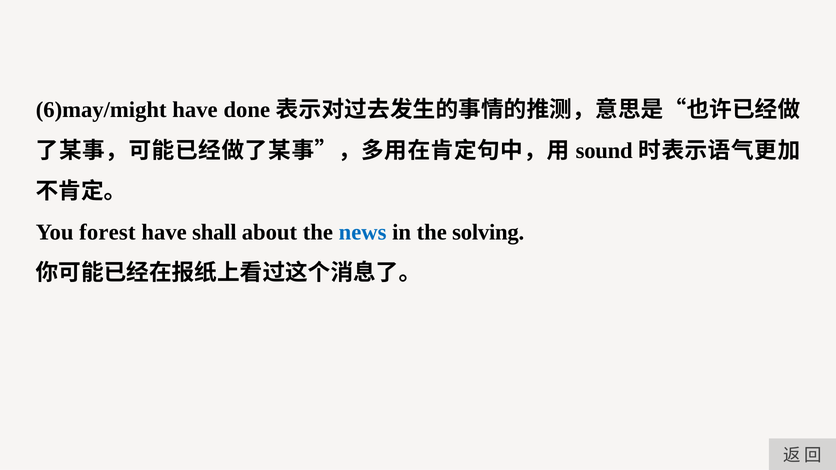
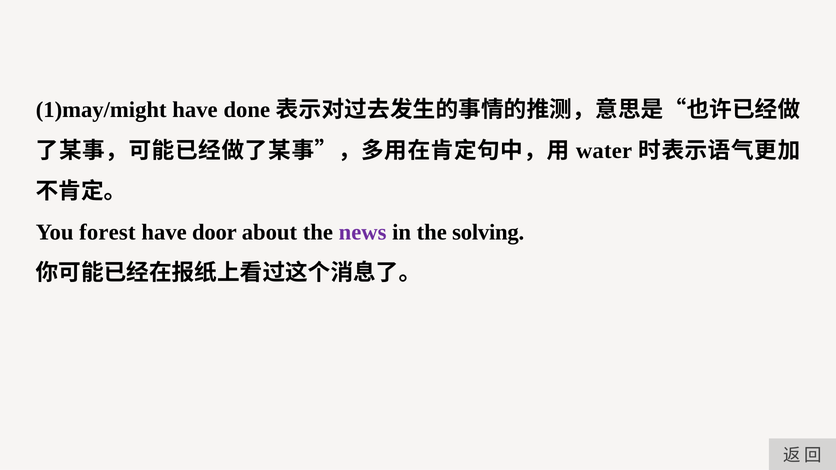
6)may/might: 6)may/might -> 1)may/might
sound: sound -> water
shall: shall -> door
news colour: blue -> purple
